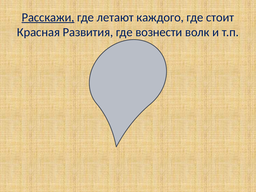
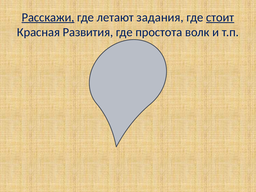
каждого: каждого -> задания
стоит underline: none -> present
вознести: вознести -> простота
